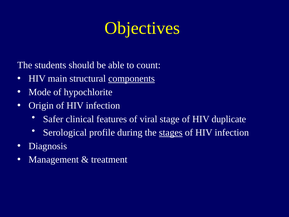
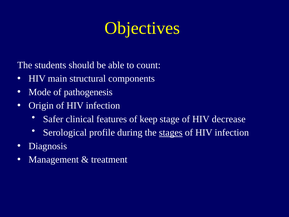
components underline: present -> none
hypochlorite: hypochlorite -> pathogenesis
viral: viral -> keep
duplicate: duplicate -> decrease
